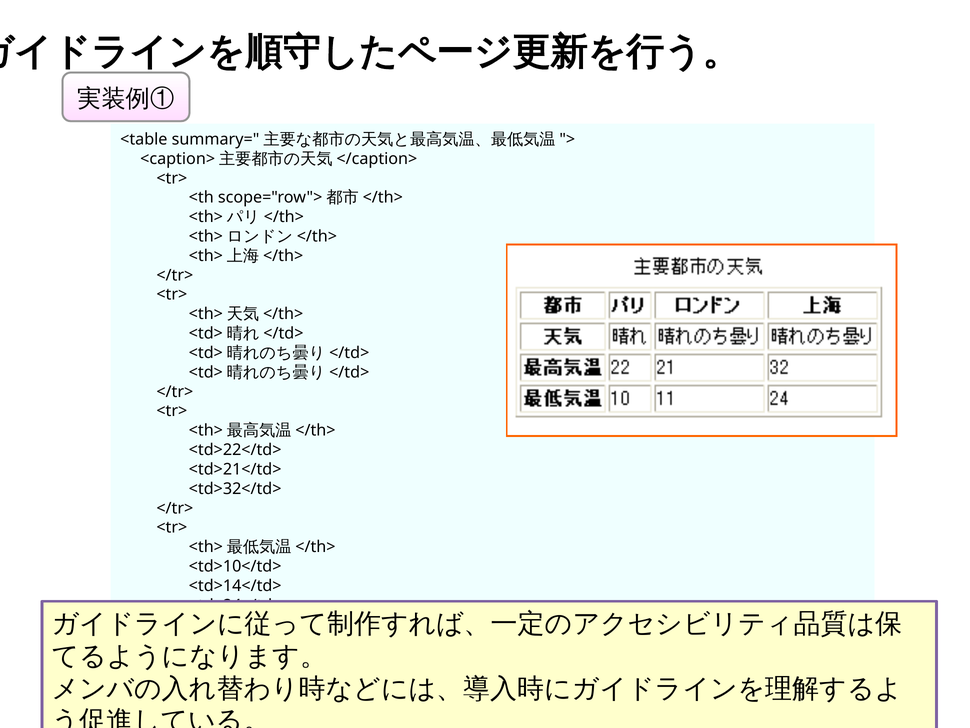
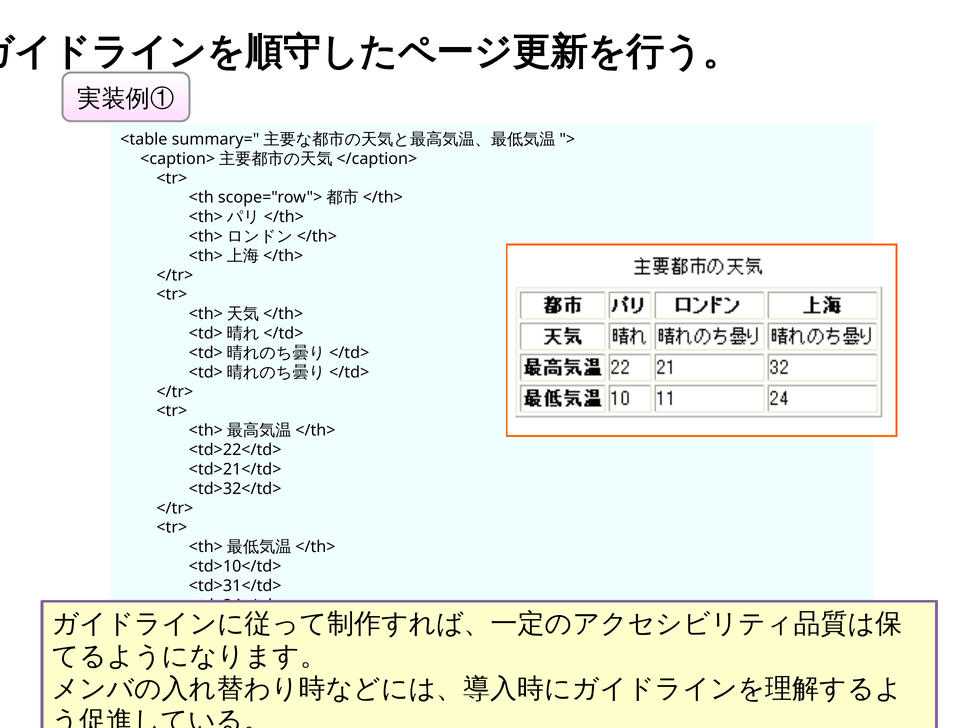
<td>14</td>: <td>14</td> -> <td>31</td>
